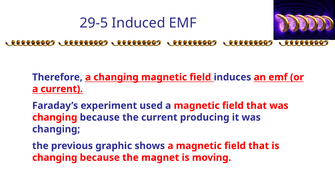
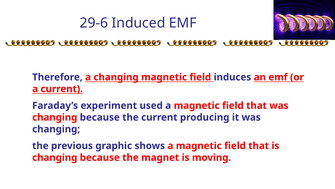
29-5: 29-5 -> 29-6
